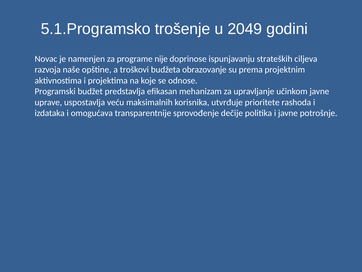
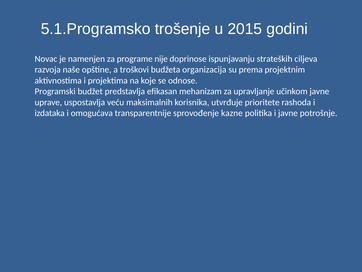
2049: 2049 -> 2015
obrazovanje: obrazovanje -> organizacija
dečije: dečije -> kazne
